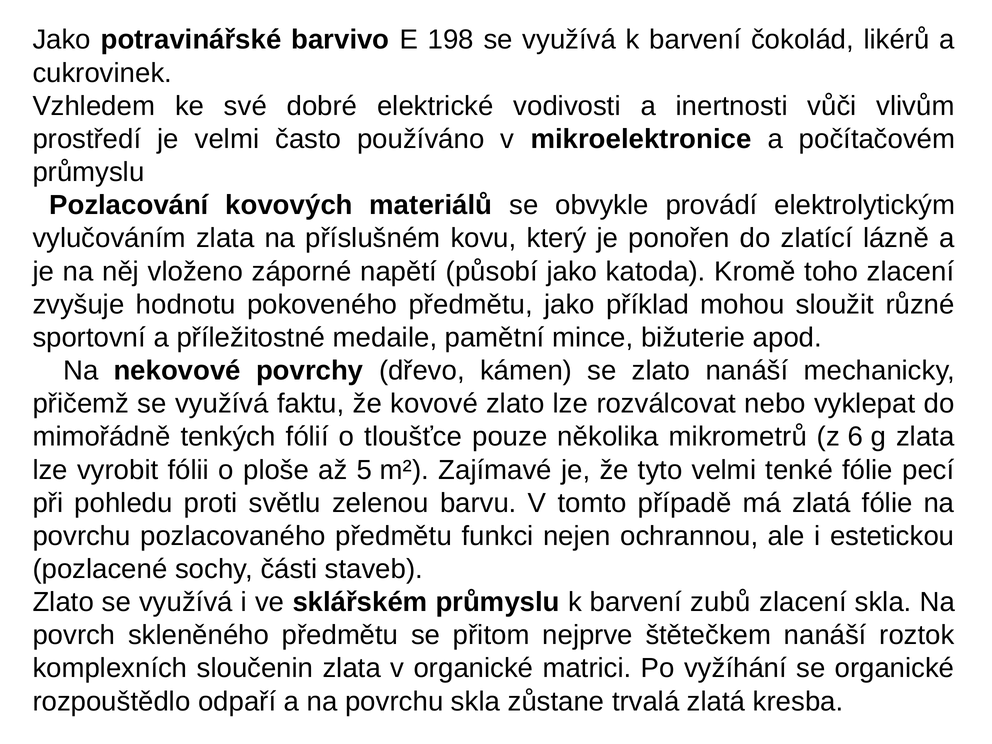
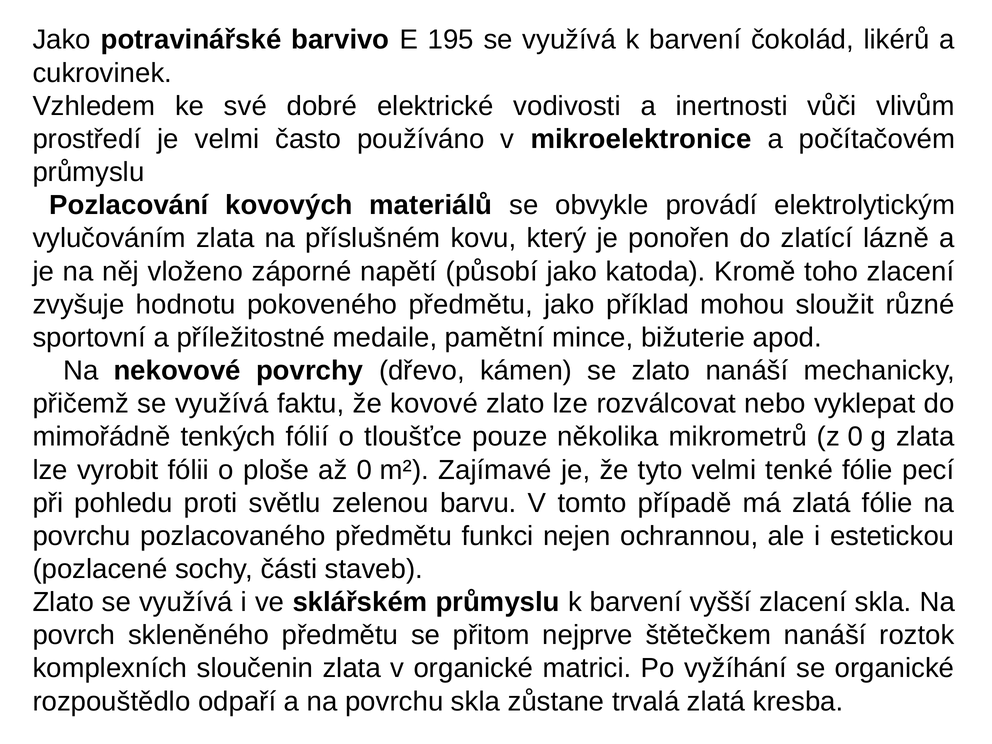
198: 198 -> 195
z 6: 6 -> 0
až 5: 5 -> 0
zubů: zubů -> vyšší
